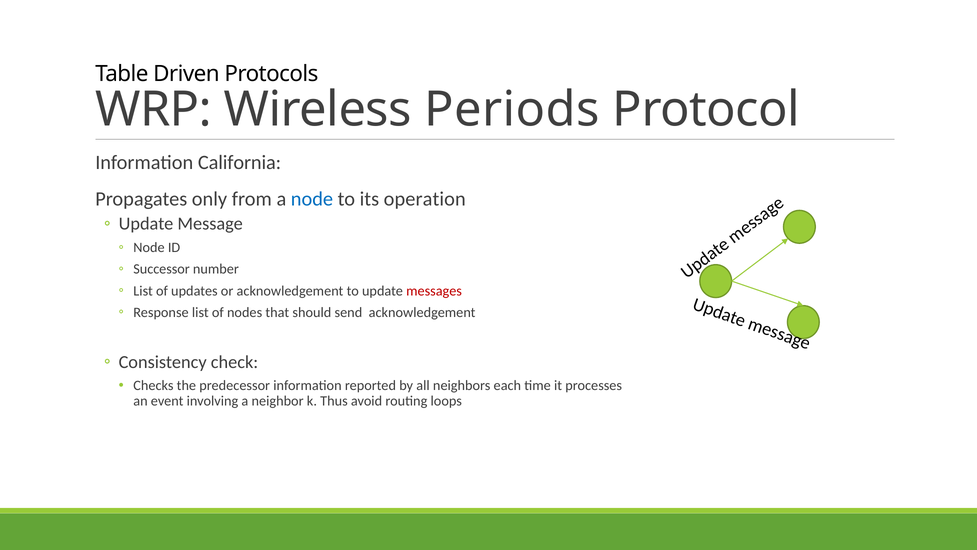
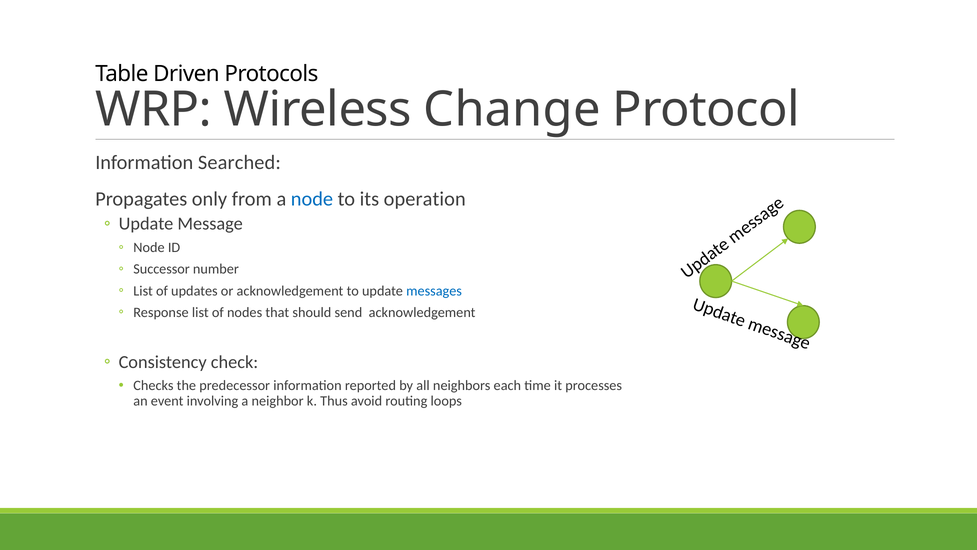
Periods: Periods -> Change
California: California -> Searched
messages colour: red -> blue
